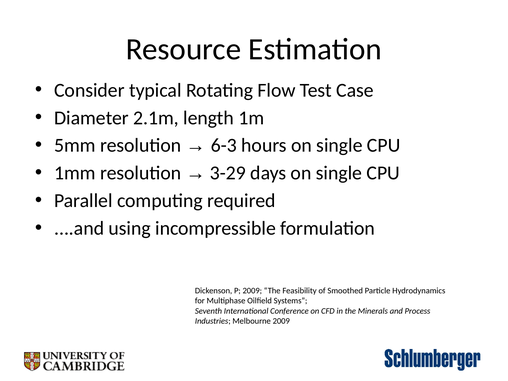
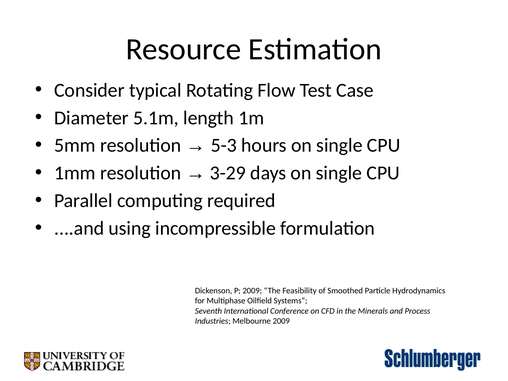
2.1m: 2.1m -> 5.1m
6-3: 6-3 -> 5-3
